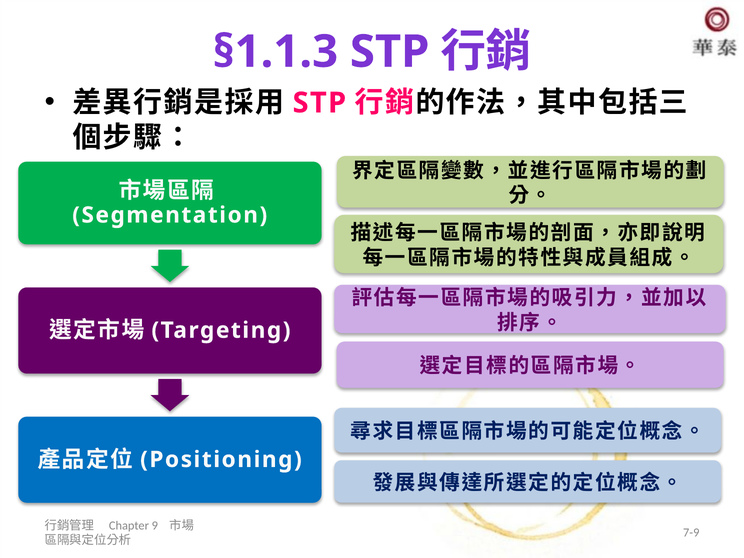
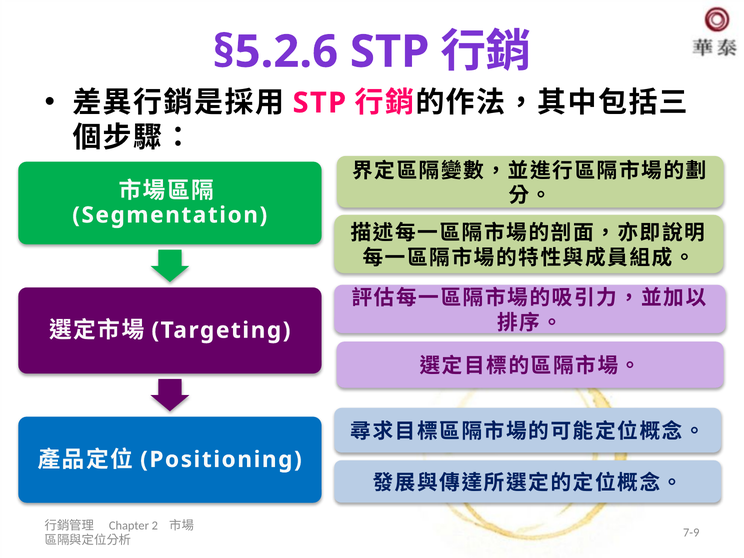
§1.1.3: §1.1.3 -> §5.2.6
9: 9 -> 2
